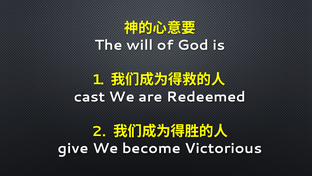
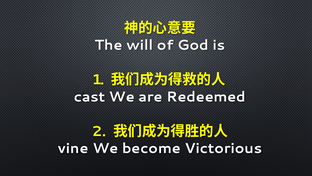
give: give -> vine
